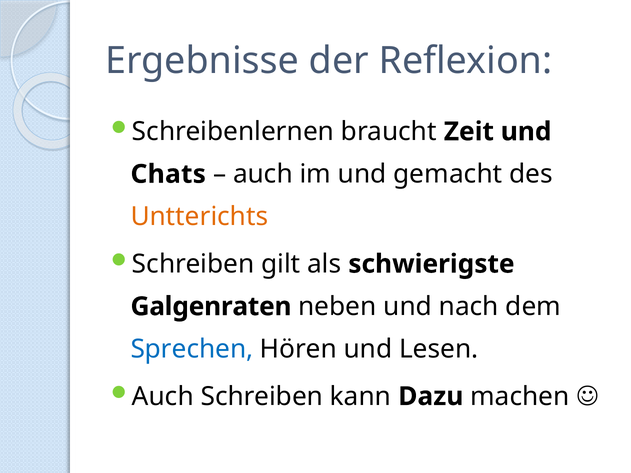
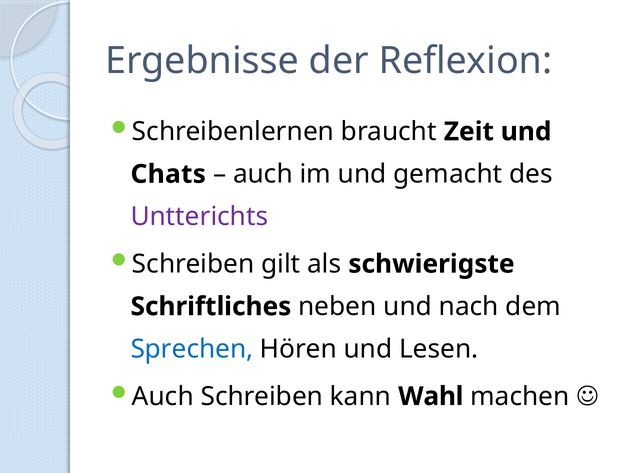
Untterichts colour: orange -> purple
Galgenraten: Galgenraten -> Schriftliches
Dazu: Dazu -> Wahl
